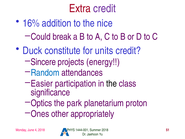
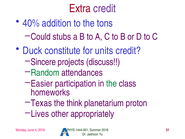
16%: 16% -> 40%
nice: nice -> tons
break: break -> stubs
energy: energy -> discuss
Random colour: blue -> green
the at (112, 83) colour: black -> green
significance: significance -> homeworks
Optics: Optics -> Texas
park: park -> think
Ones: Ones -> Lives
